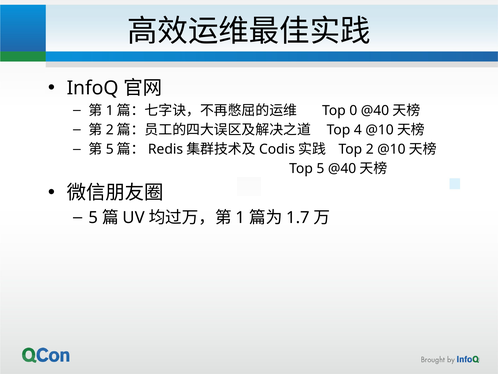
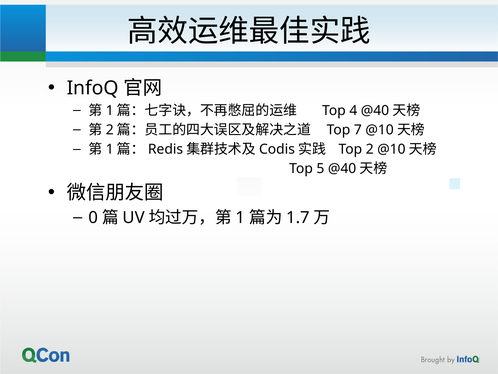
0: 0 -> 4
4: 4 -> 7
5 at (110, 149): 5 -> 1
5 at (93, 217): 5 -> 0
